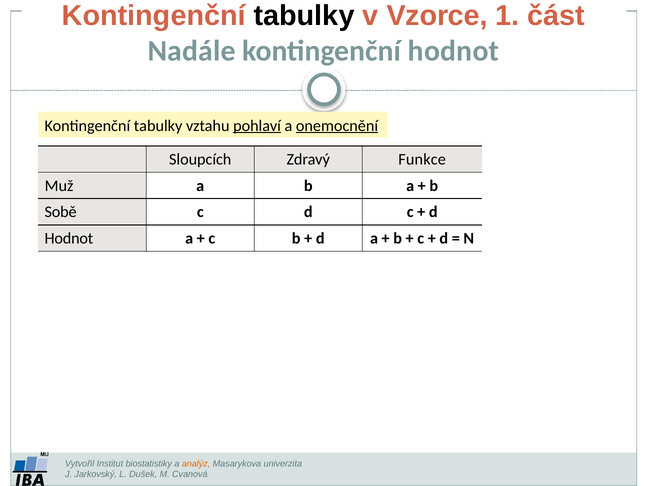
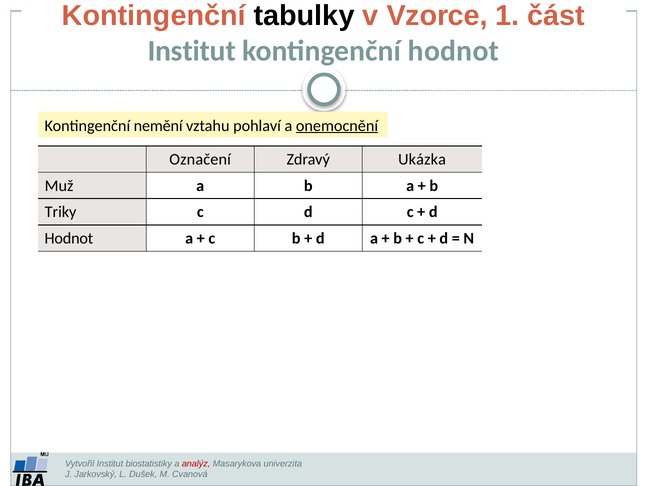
Nadále at (191, 51): Nadále -> Institut
tabulky at (158, 126): tabulky -> nemění
pohlaví underline: present -> none
Sloupcích: Sloupcích -> Označení
Funkce: Funkce -> Ukázka
Sobě: Sobě -> Triky
analýz colour: orange -> red
